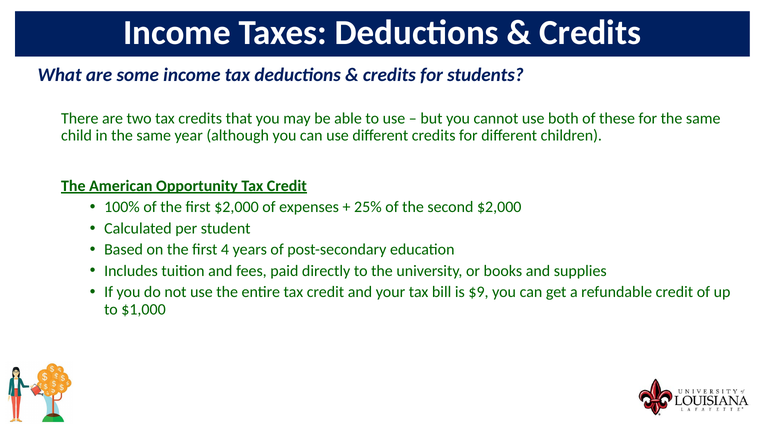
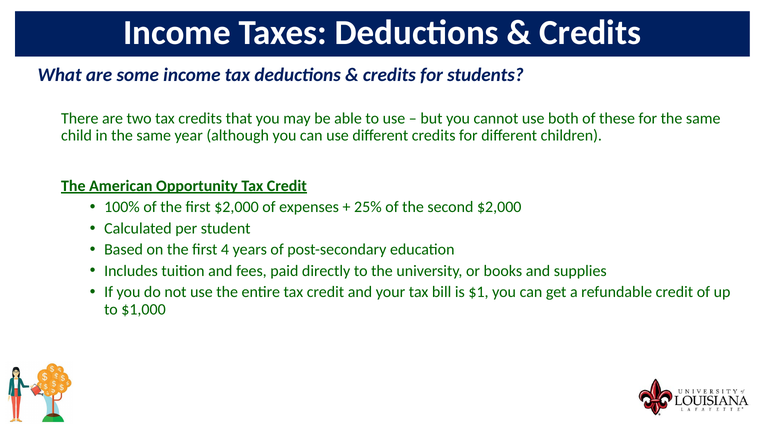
$9: $9 -> $1
